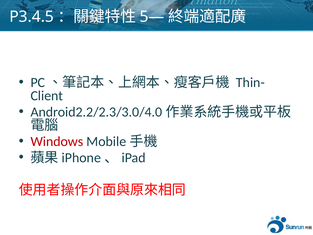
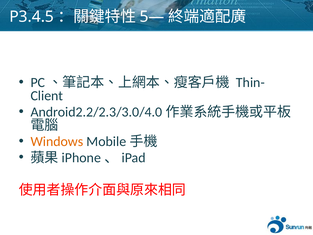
Windows colour: red -> orange
